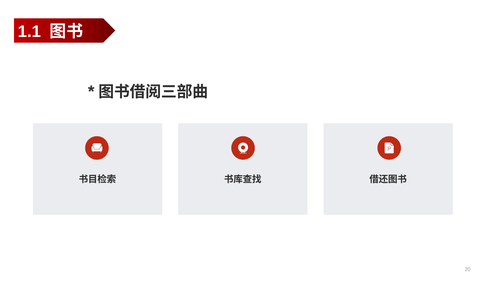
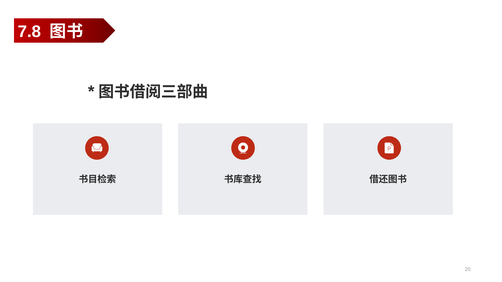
1.1: 1.1 -> 7.8
